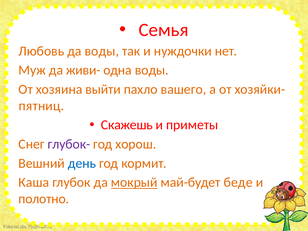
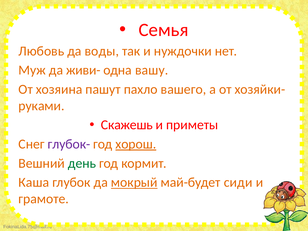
одна воды: воды -> вашу
выйти: выйти -> пашут
пятниц: пятниц -> руками
хорош underline: none -> present
день colour: blue -> green
беде: беде -> сиди
полотно: полотно -> грамоте
